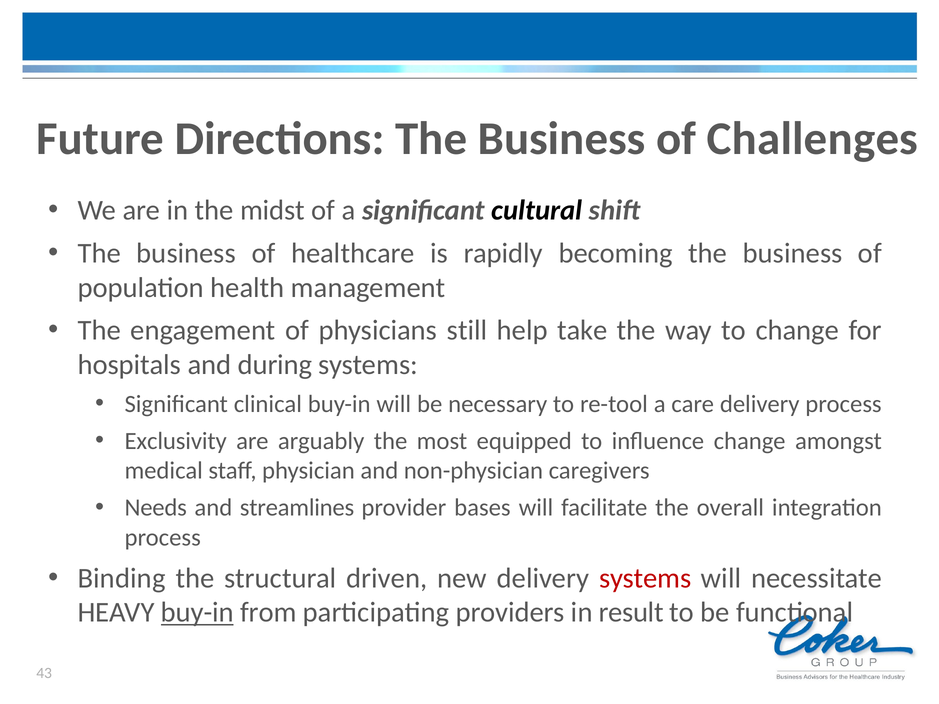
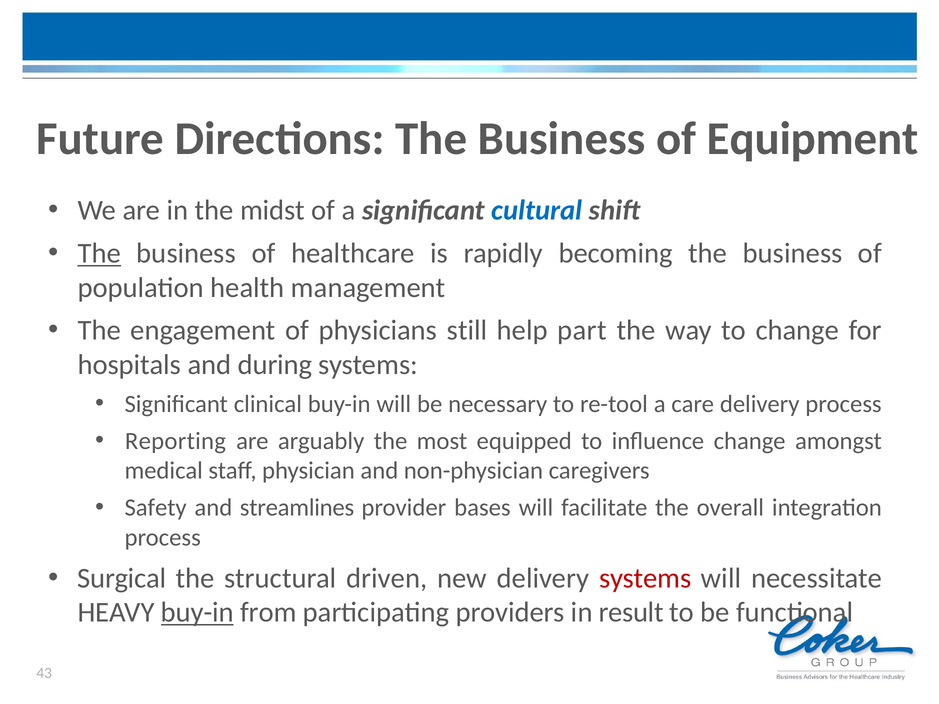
Challenges: Challenges -> Equipment
cultural colour: black -> blue
The at (99, 253) underline: none -> present
take: take -> part
Exclusivity: Exclusivity -> Reporting
Needs: Needs -> Safety
Binding: Binding -> Surgical
